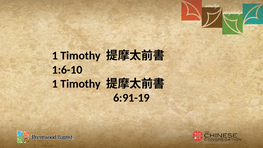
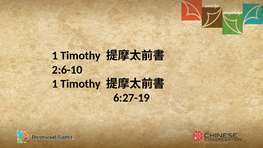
1:6-10: 1:6-10 -> 2:6-10
6:91-19: 6:91-19 -> 6:27-19
